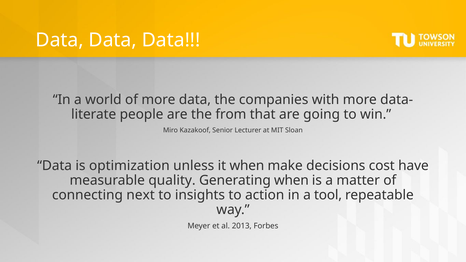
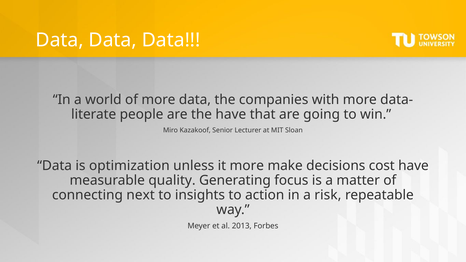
the from: from -> have
it when: when -> more
Generating when: when -> focus
tool: tool -> risk
